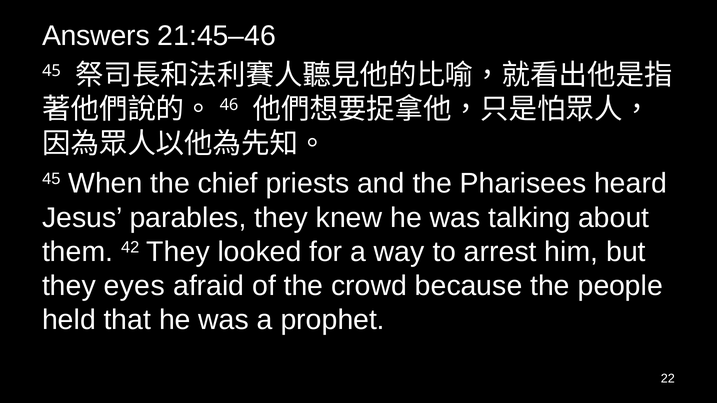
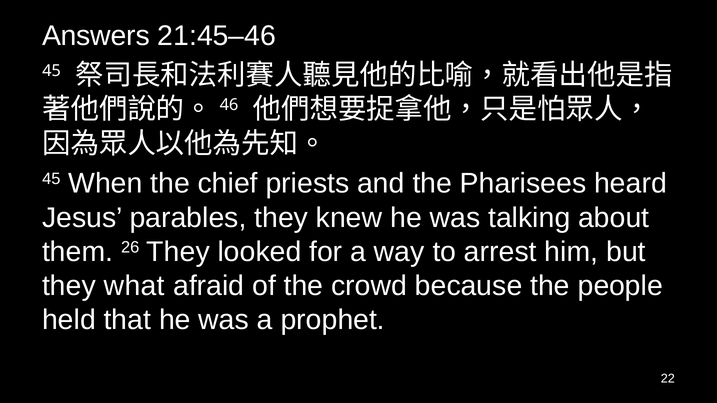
42: 42 -> 26
eyes: eyes -> what
